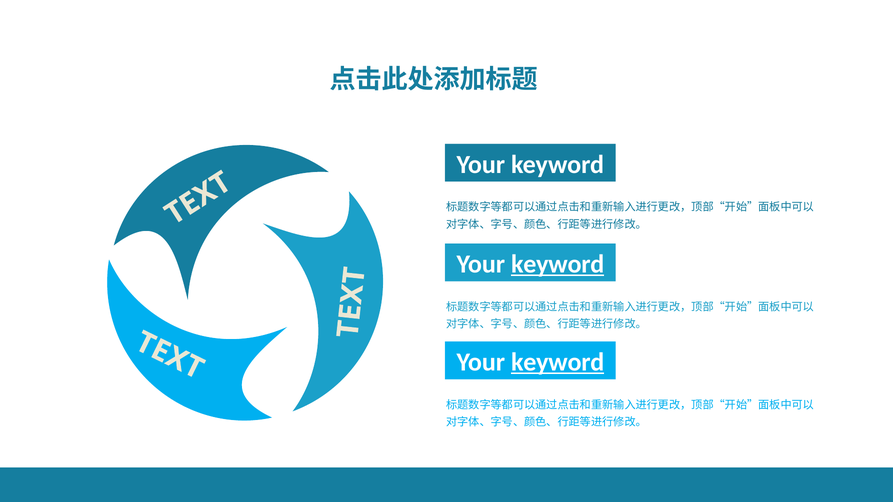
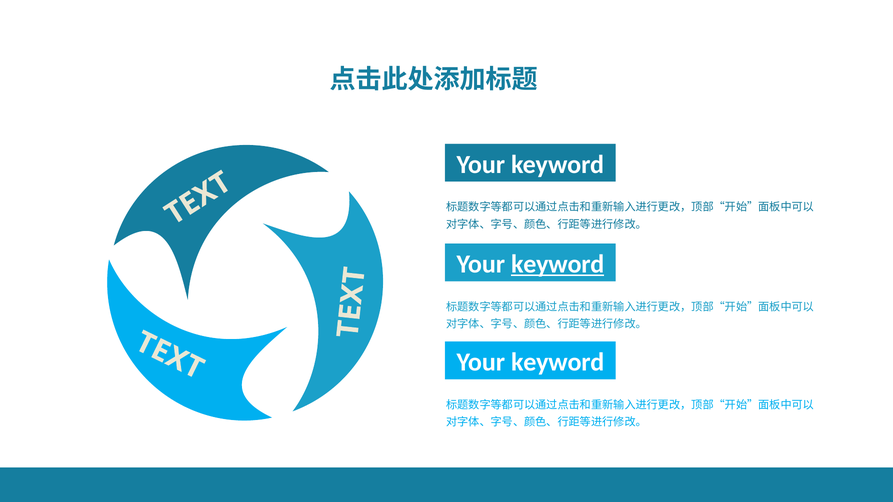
keyword at (558, 362) underline: present -> none
